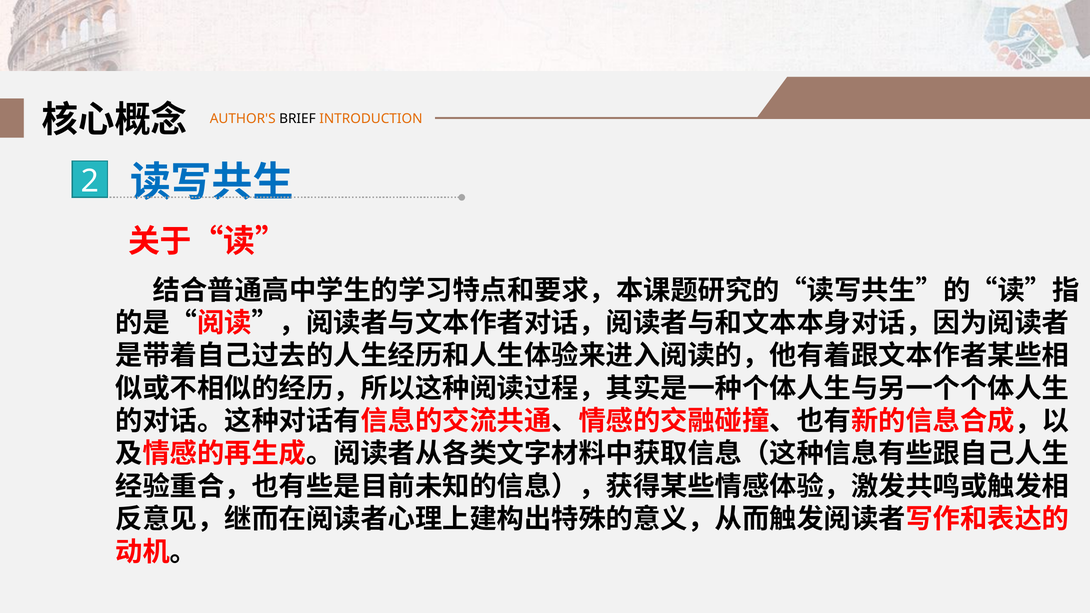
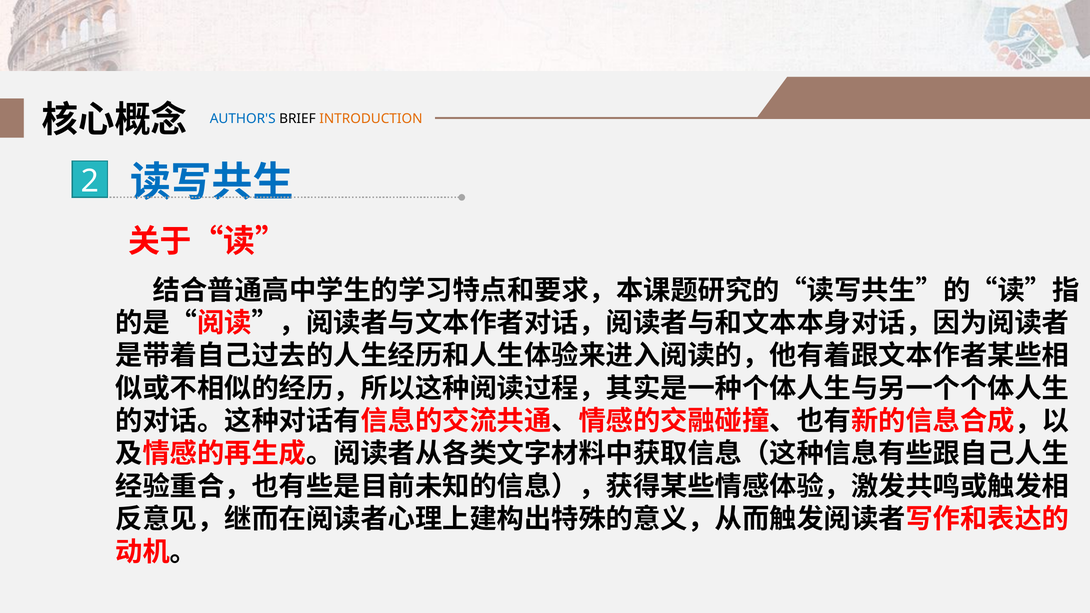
AUTHOR'S colour: orange -> blue
